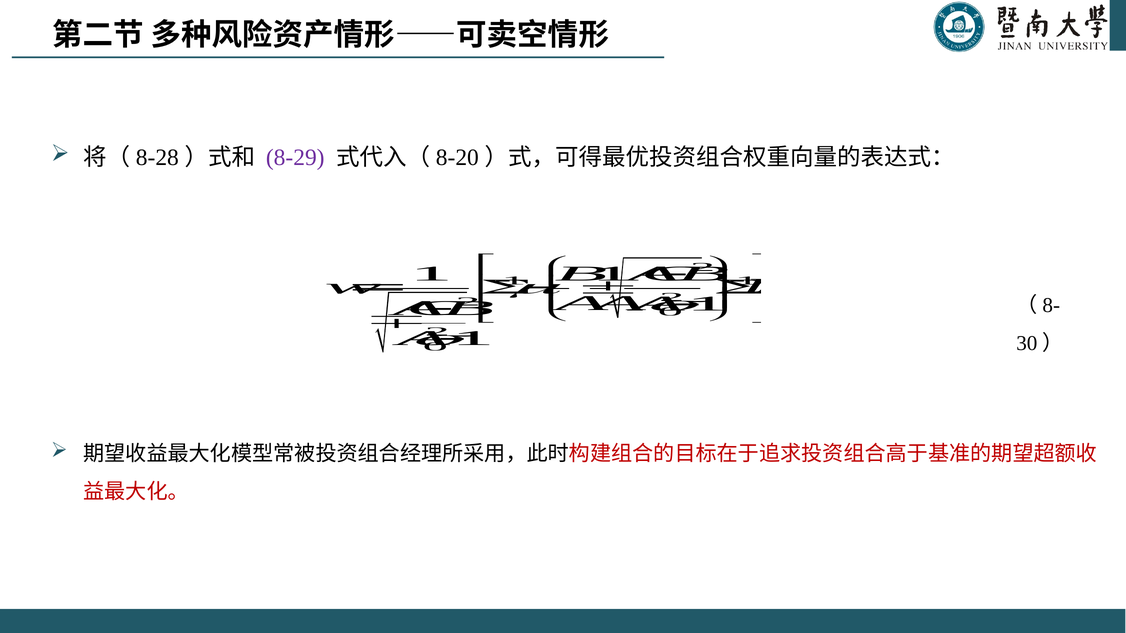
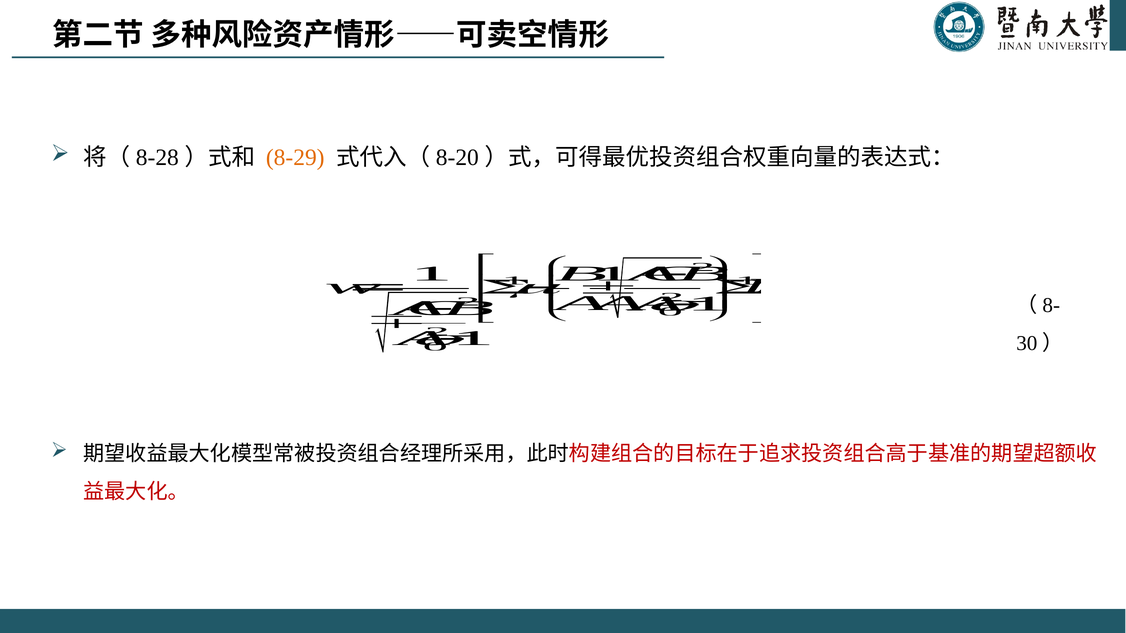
8-29 colour: purple -> orange
